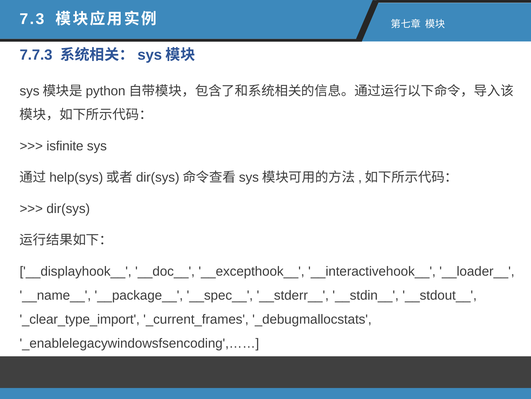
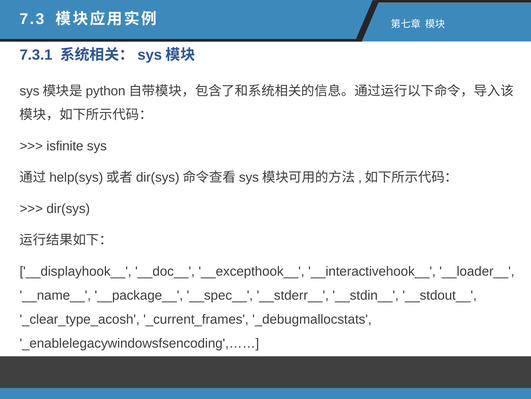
7.7.3: 7.7.3 -> 7.3.1
_clear_type_import: _clear_type_import -> _clear_type_acosh
